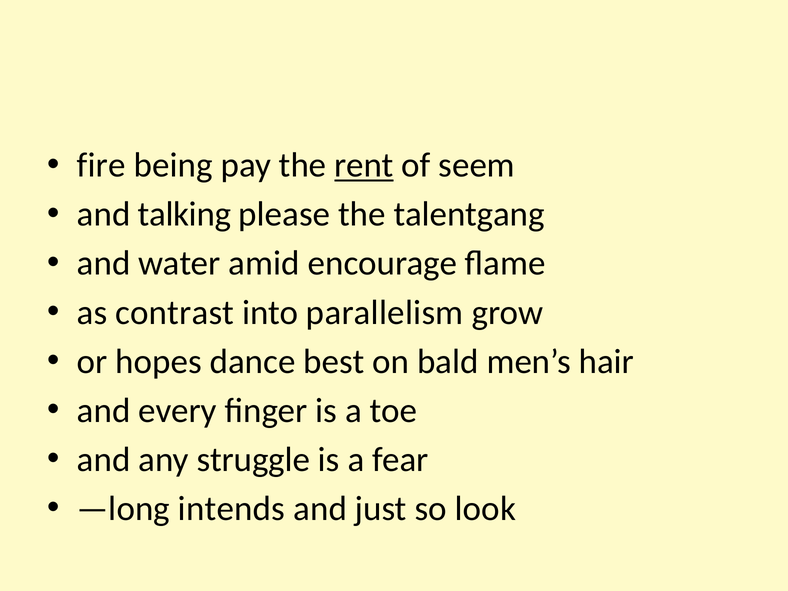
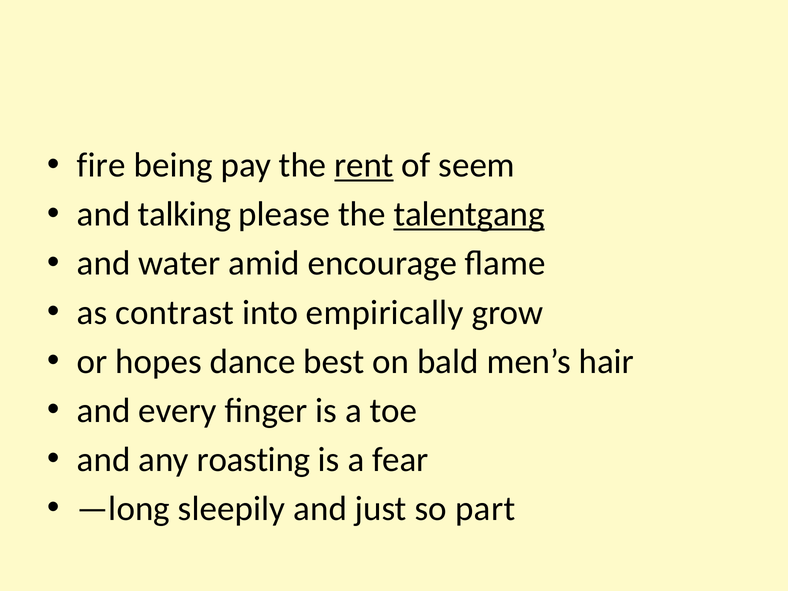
talentgang underline: none -> present
parallelism: parallelism -> empirically
struggle: struggle -> roasting
intends: intends -> sleepily
look: look -> part
